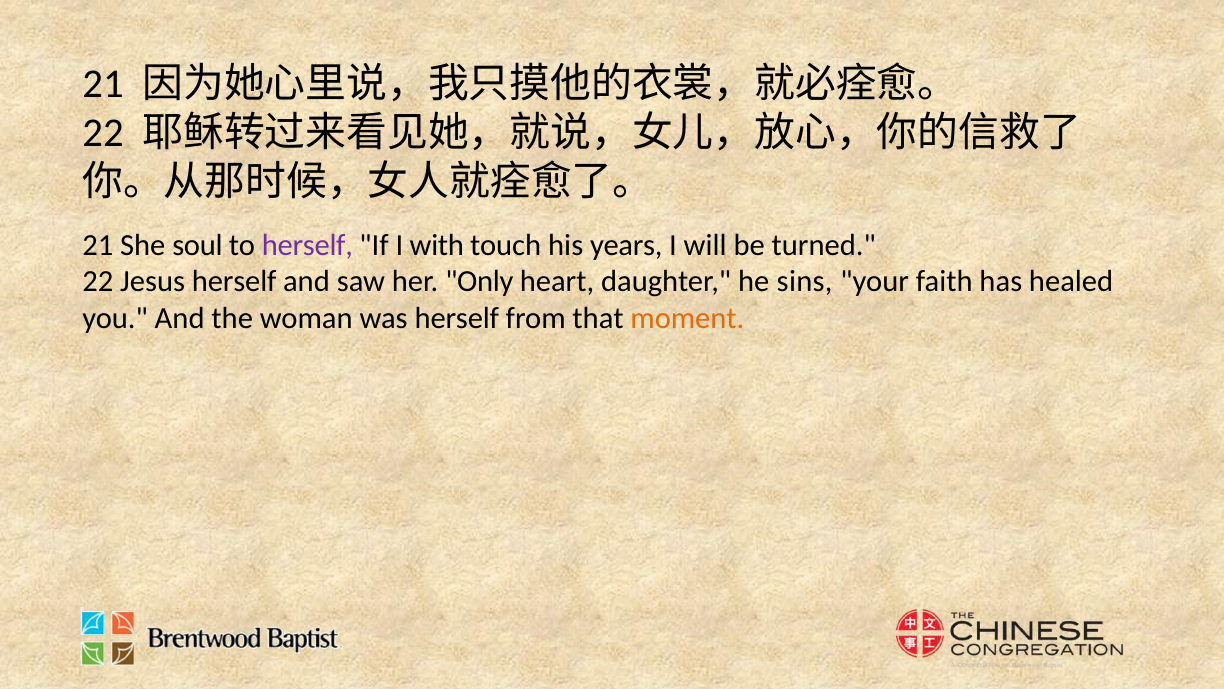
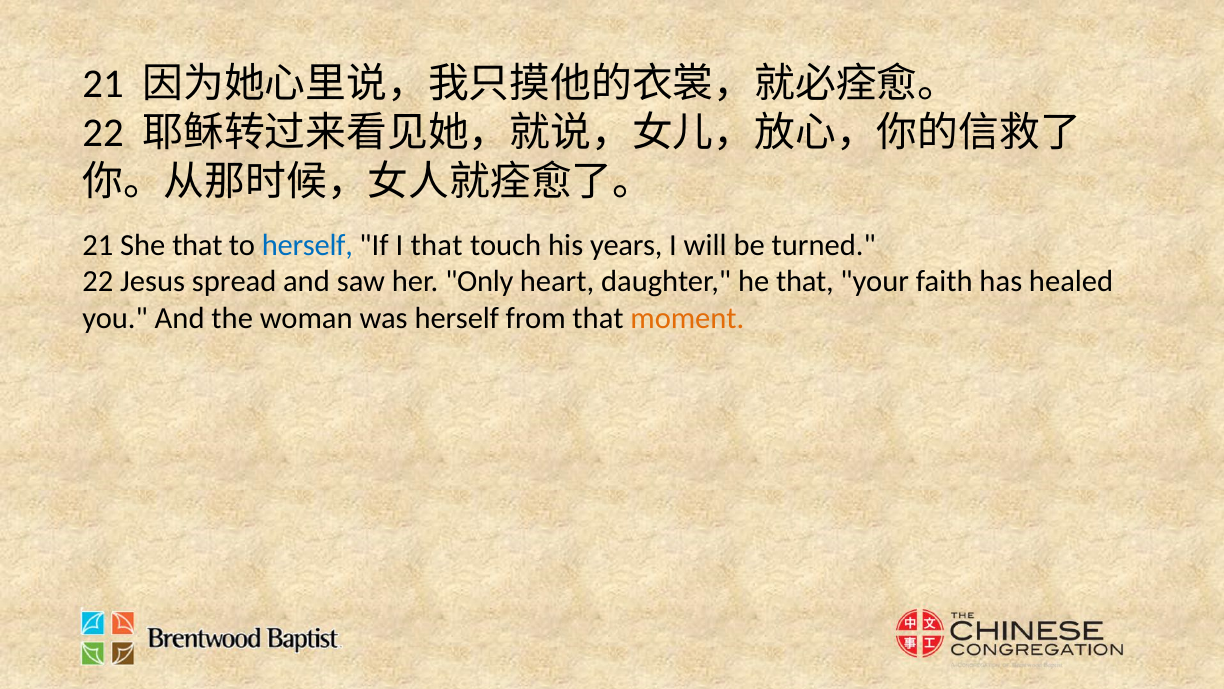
She soul: soul -> that
herself at (307, 245) colour: purple -> blue
I with: with -> that
Jesus herself: herself -> spread
he sins: sins -> that
